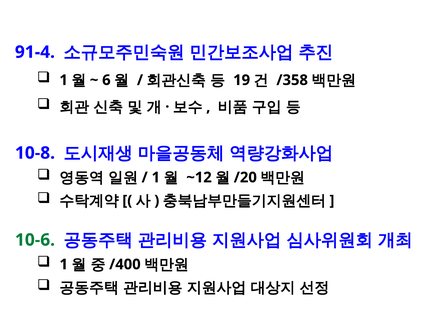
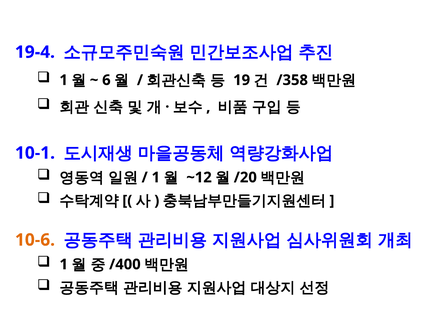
91-4: 91-4 -> 19-4
10-8: 10-8 -> 10-1
10-6 colour: green -> orange
